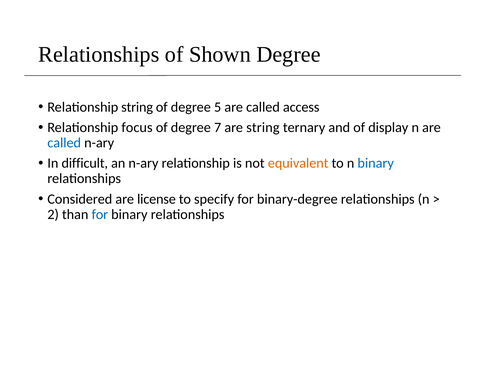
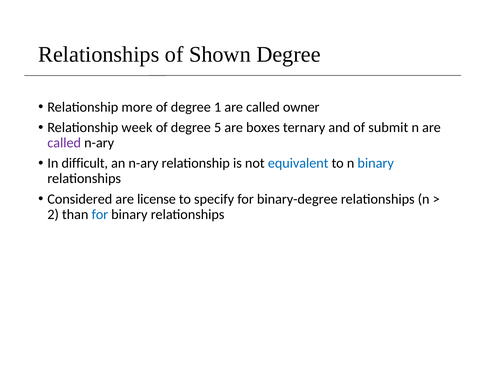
Relationship string: string -> more
5: 5 -> 1
access: access -> owner
focus: focus -> week
7: 7 -> 5
are string: string -> boxes
display: display -> submit
called at (64, 143) colour: blue -> purple
equivalent colour: orange -> blue
